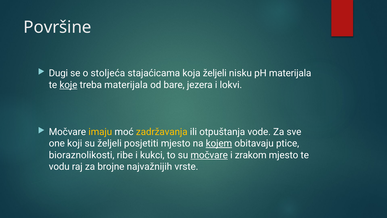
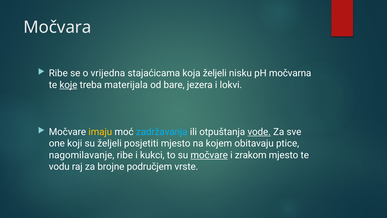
Površine: Površine -> Močvara
Dugi at (58, 73): Dugi -> Ribe
stoljeća: stoljeća -> vrijedna
pH materijala: materijala -> močvarna
zadržavanja colour: yellow -> light blue
vode underline: none -> present
kojem underline: present -> none
bioraznolikosti: bioraznolikosti -> nagomilavanje
najvažnijih: najvažnijih -> područjem
